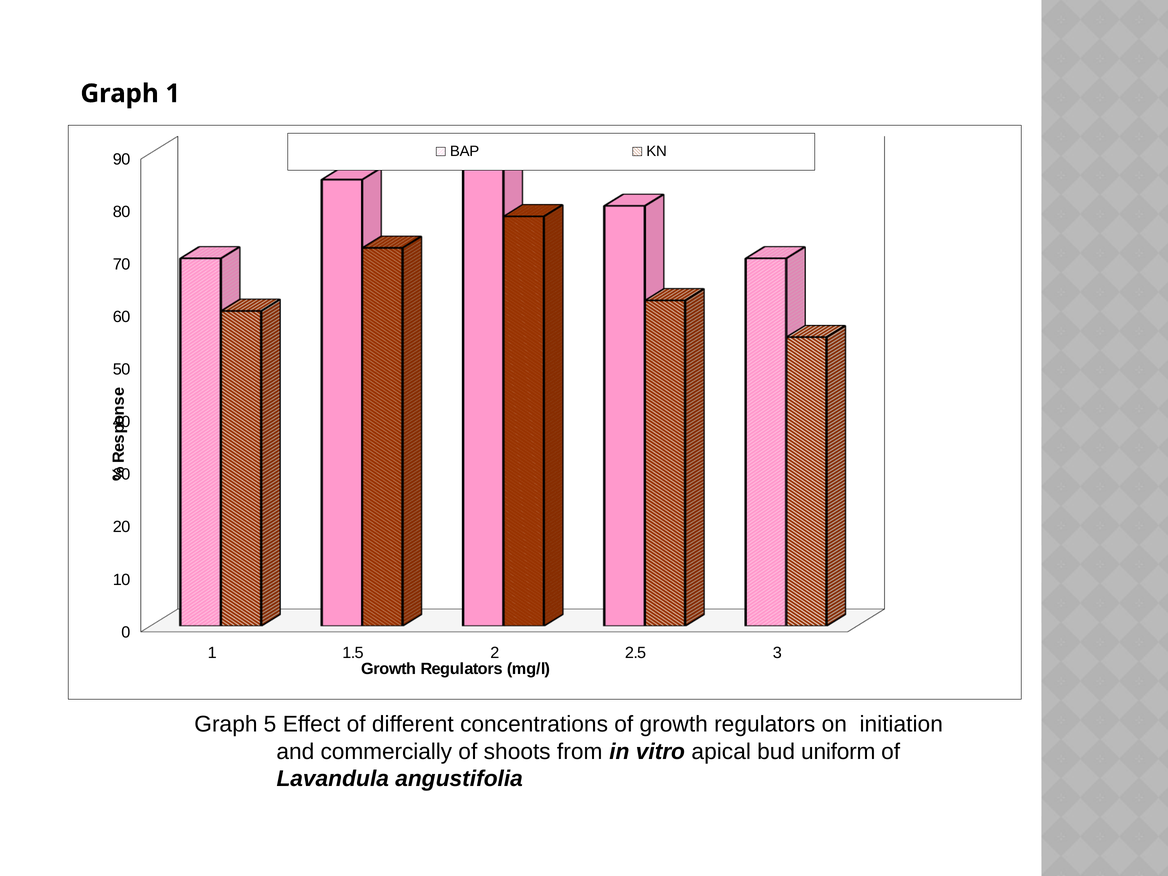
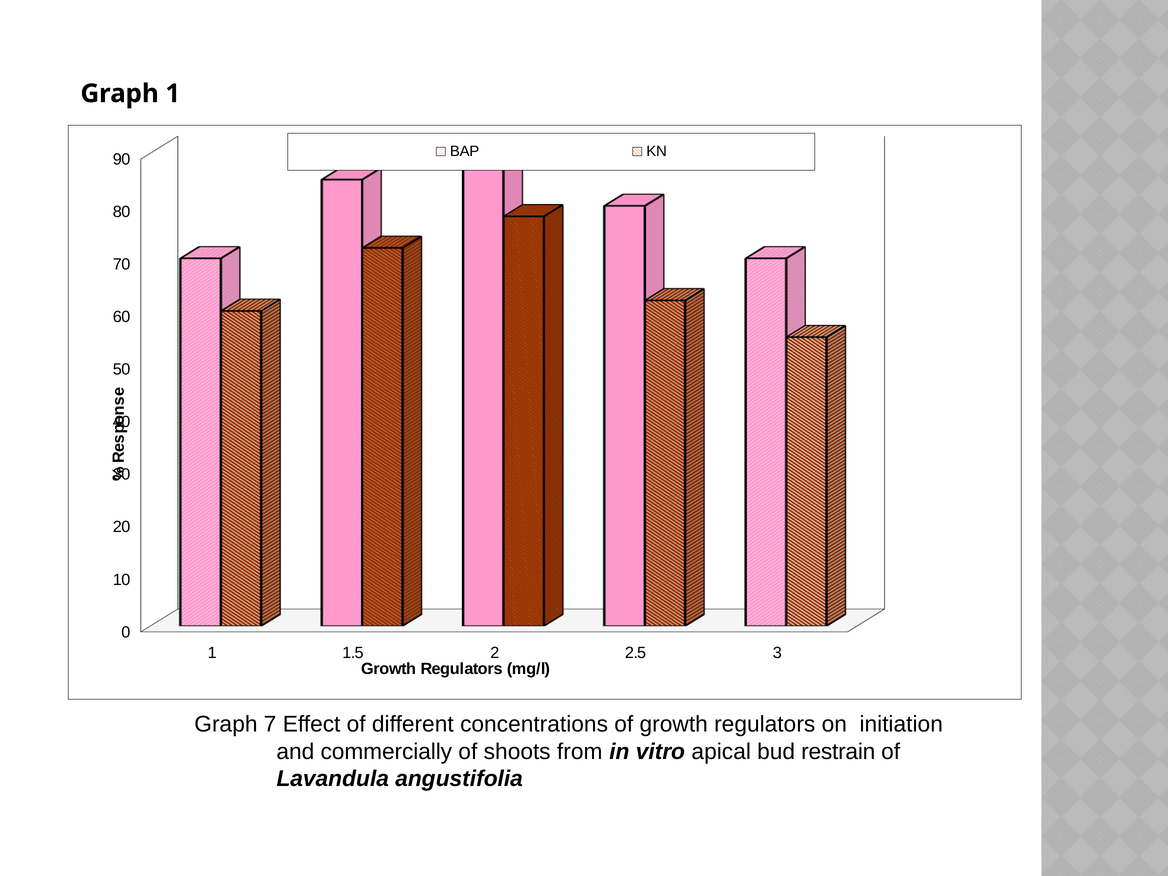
5: 5 -> 7
uniform: uniform -> restrain
